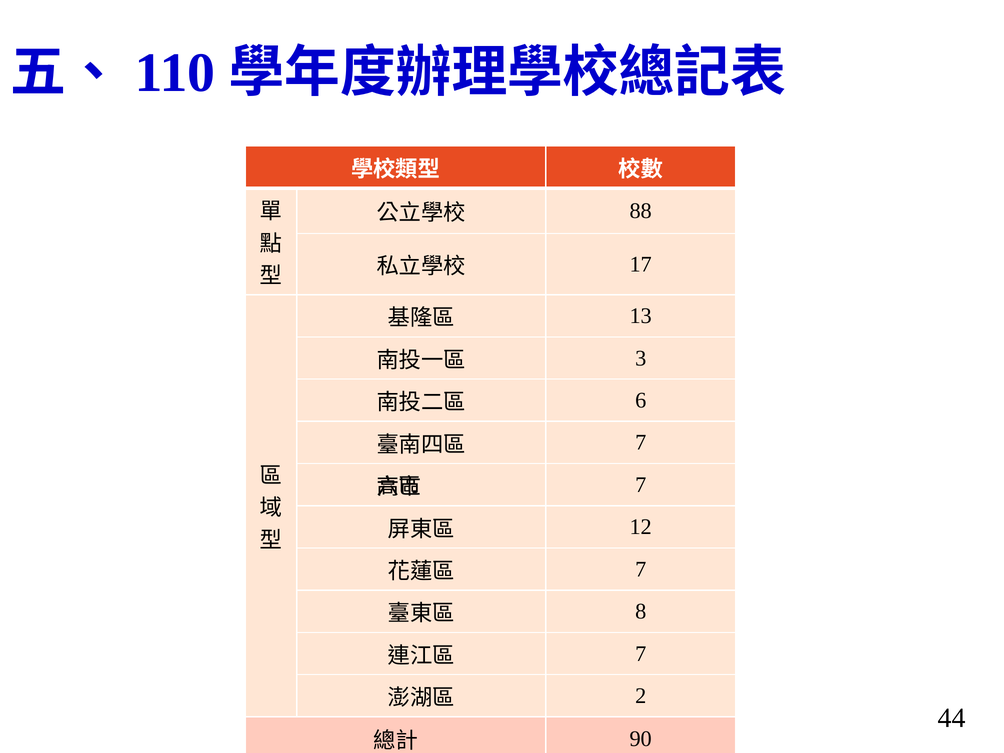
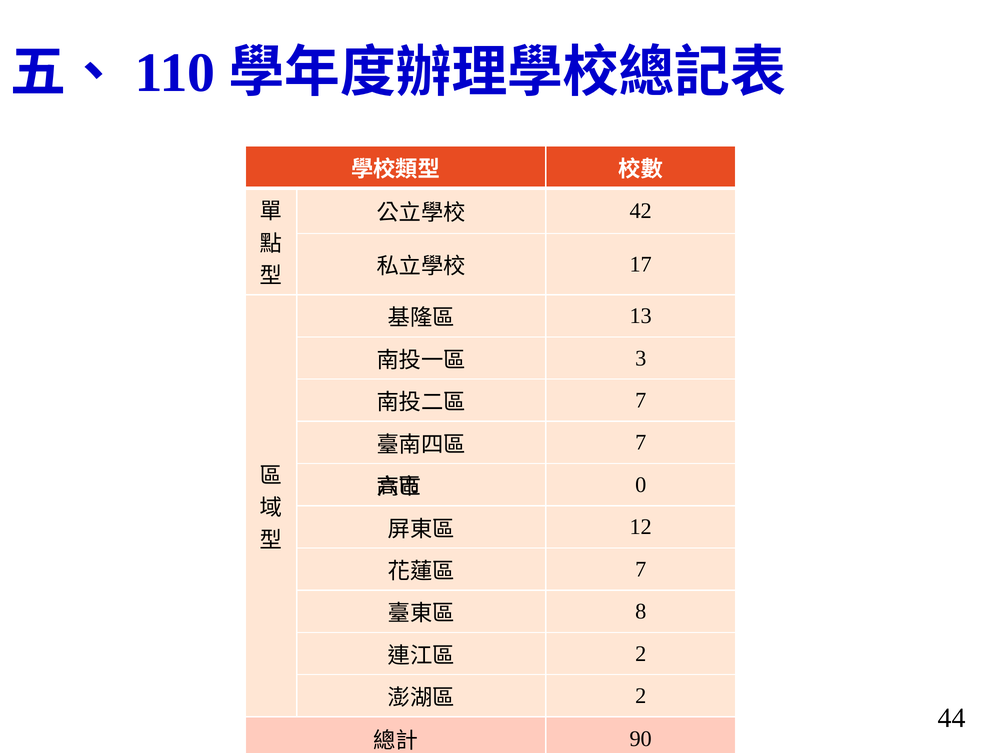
88: 88 -> 42
6 at (641, 400): 6 -> 7
7 at (641, 485): 7 -> 0
7 at (641, 654): 7 -> 2
